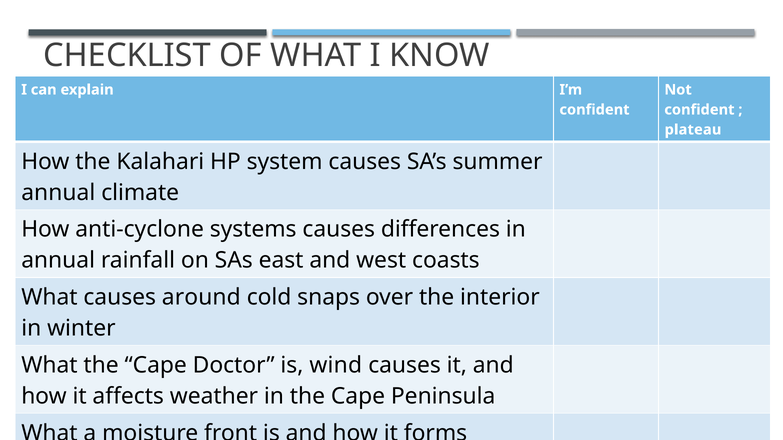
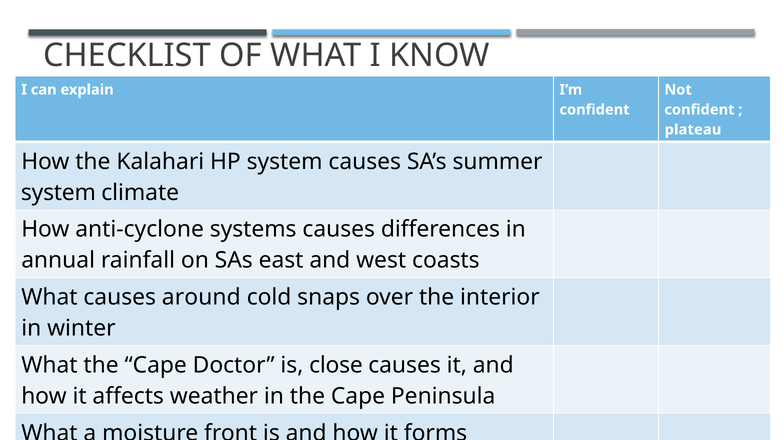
annual at (58, 193): annual -> system
wind: wind -> close
